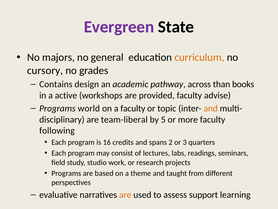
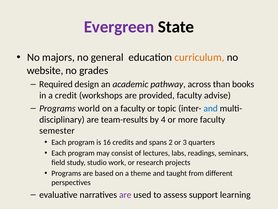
cursory: cursory -> website
Contains: Contains -> Required
active: active -> credit
and at (211, 108) colour: orange -> blue
team-liberal: team-liberal -> team-results
5: 5 -> 4
following: following -> semester
are at (125, 194) colour: orange -> purple
